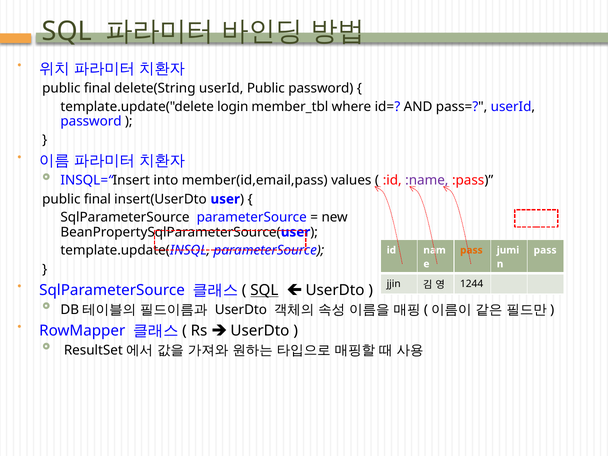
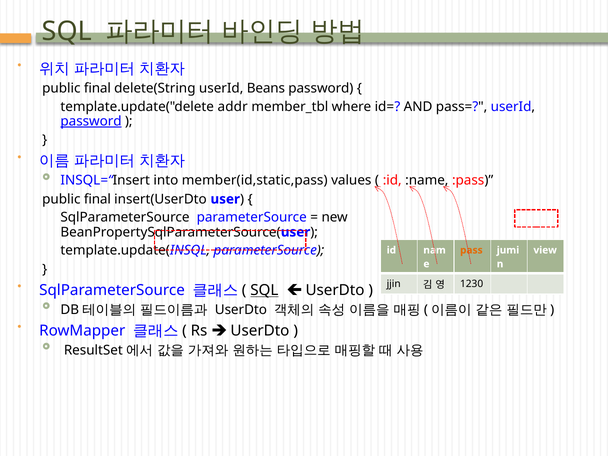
userId Public: Public -> Beans
login: login -> addr
password at (91, 121) underline: none -> present
member(id,email,pass: member(id,email,pass -> member(id,static,pass
:name colour: purple -> black
pass at (545, 250): pass -> view
1244: 1244 -> 1230
